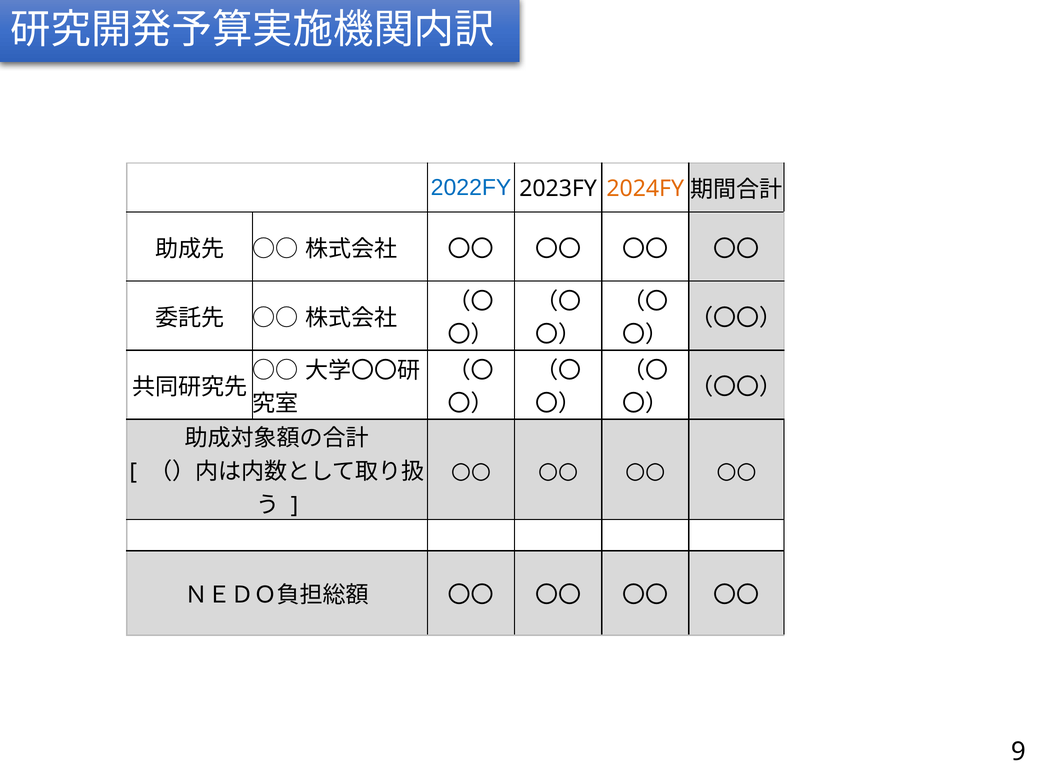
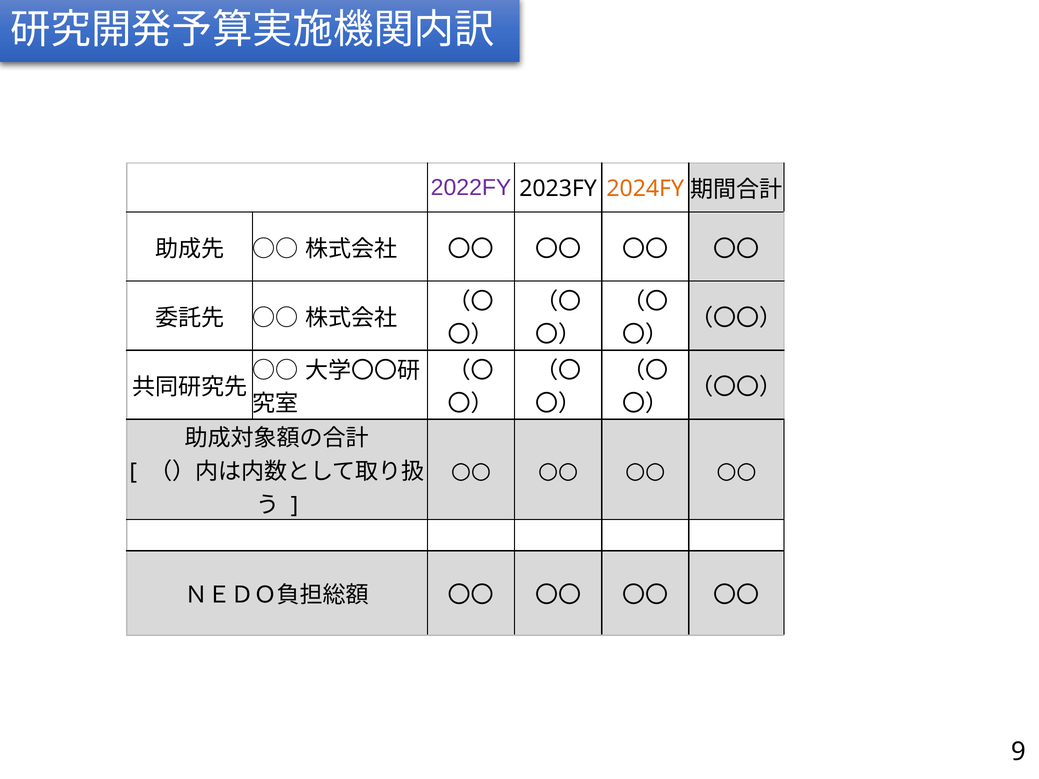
2022FY colour: blue -> purple
